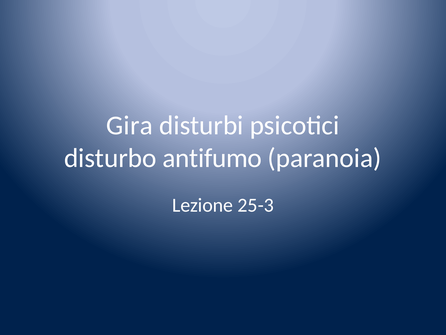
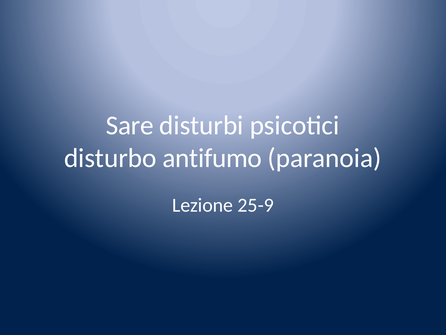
Gira: Gira -> Sare
25-3: 25-3 -> 25-9
